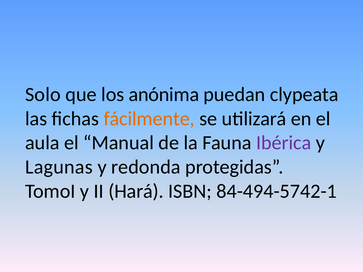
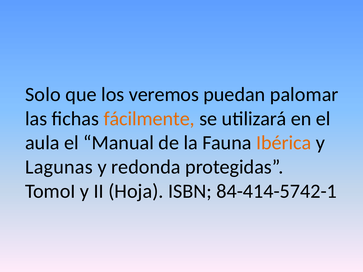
anónima: anónima -> veremos
clypeata: clypeata -> palomar
Ibérica colour: purple -> orange
Hará: Hará -> Hoja
84-494-5742-1: 84-494-5742-1 -> 84-414-5742-1
